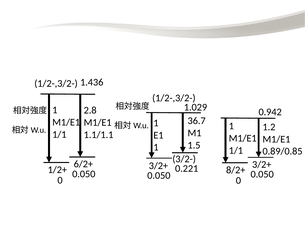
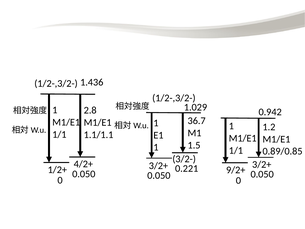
6/2+: 6/2+ -> 4/2+
8/2+: 8/2+ -> 9/2+
